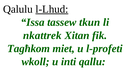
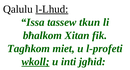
nkattrek: nkattrek -> bħalkom
wkoll underline: none -> present
qallu: qallu -> jgħid
